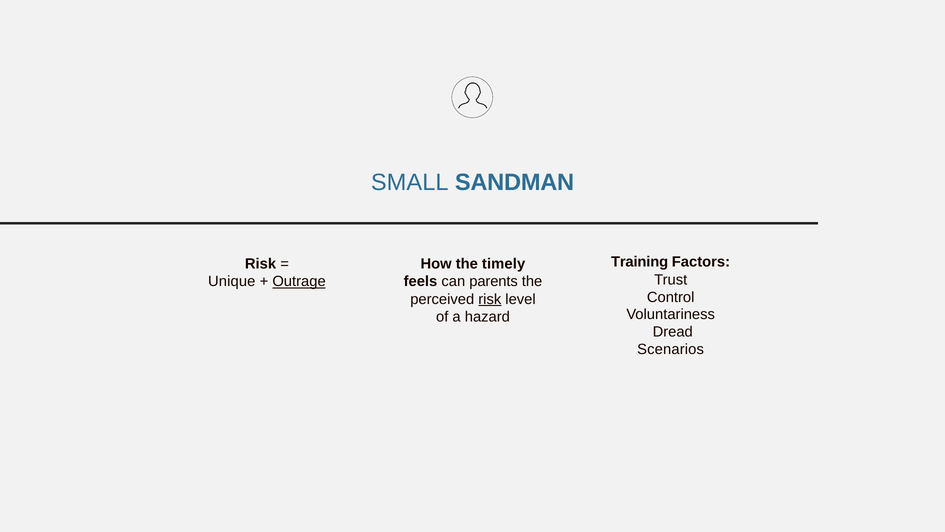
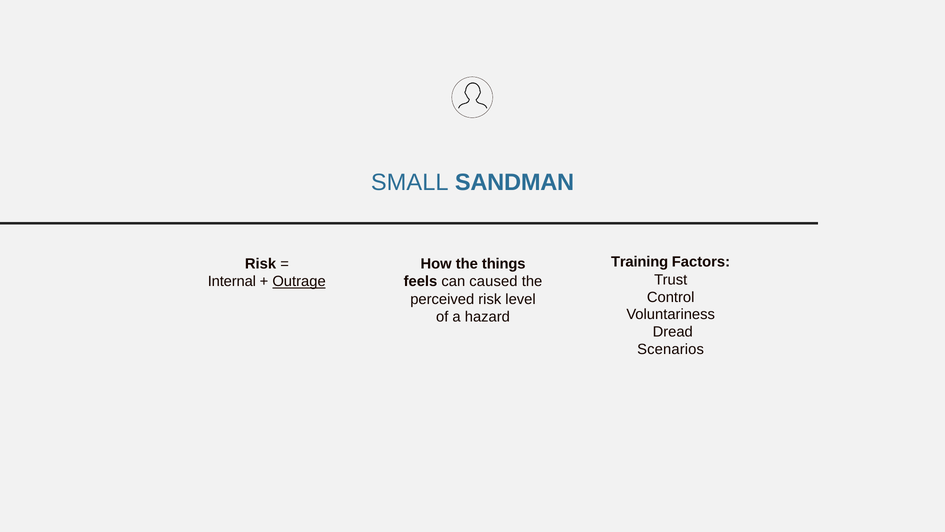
timely: timely -> things
Unique: Unique -> Internal
parents: parents -> caused
risk at (490, 299) underline: present -> none
